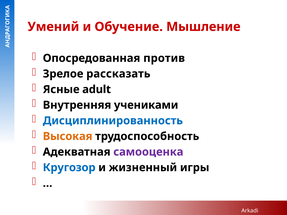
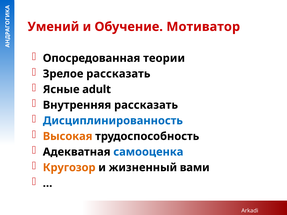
Мышление: Мышление -> Мотиватор
против: против -> теории
Внутренняя учениками: учениками -> рассказать
самооценка colour: purple -> blue
Кругозор colour: blue -> orange
игры: игры -> вами
